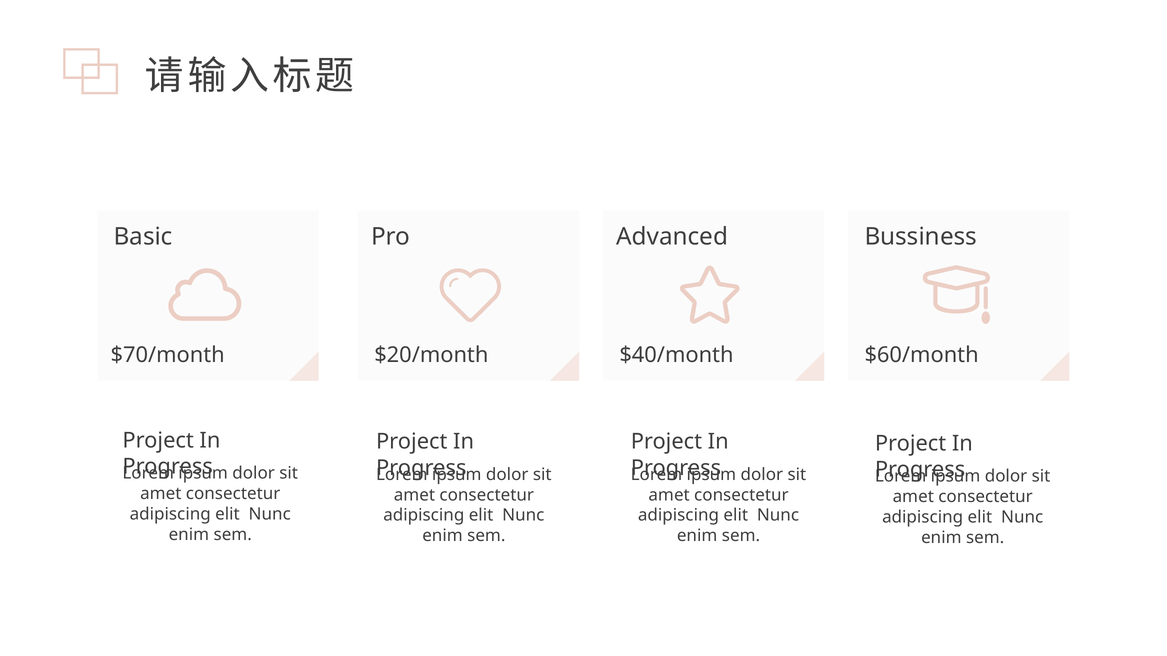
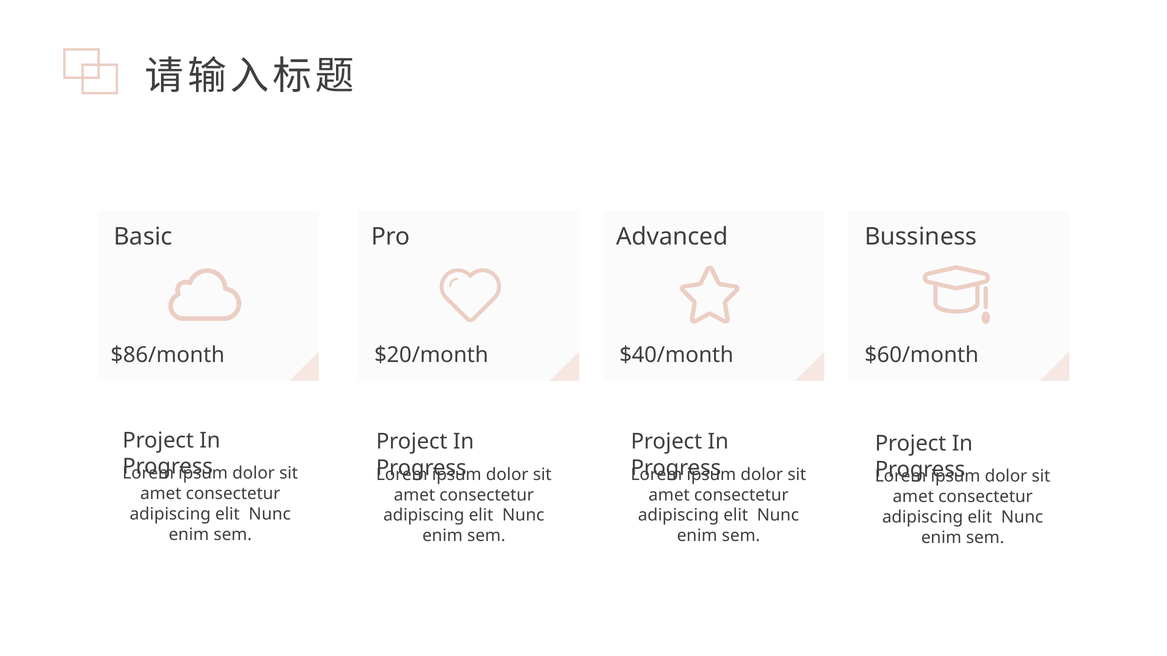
$70/month: $70/month -> $86/month
